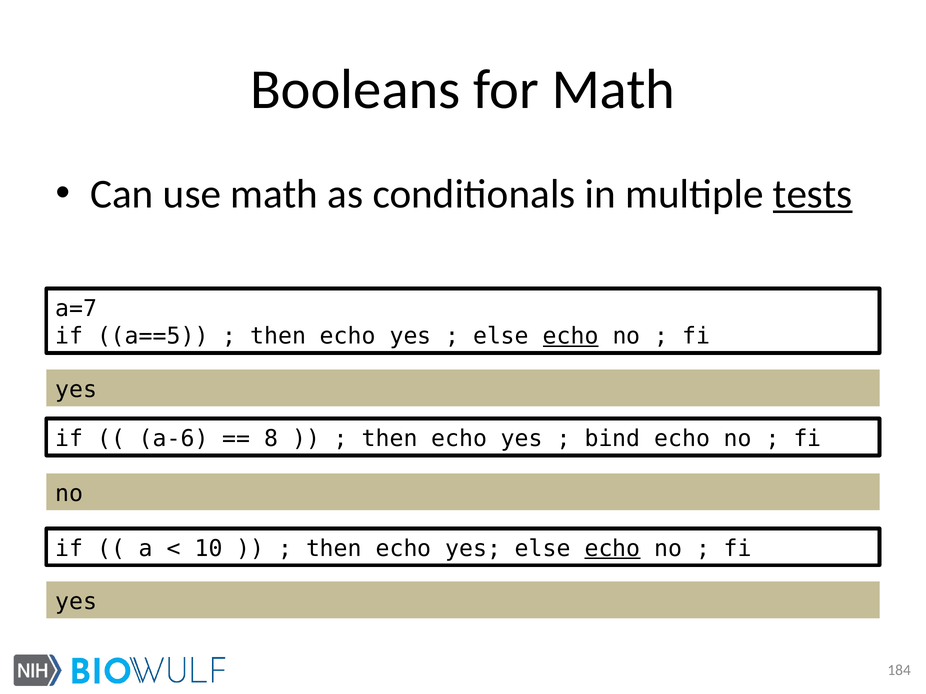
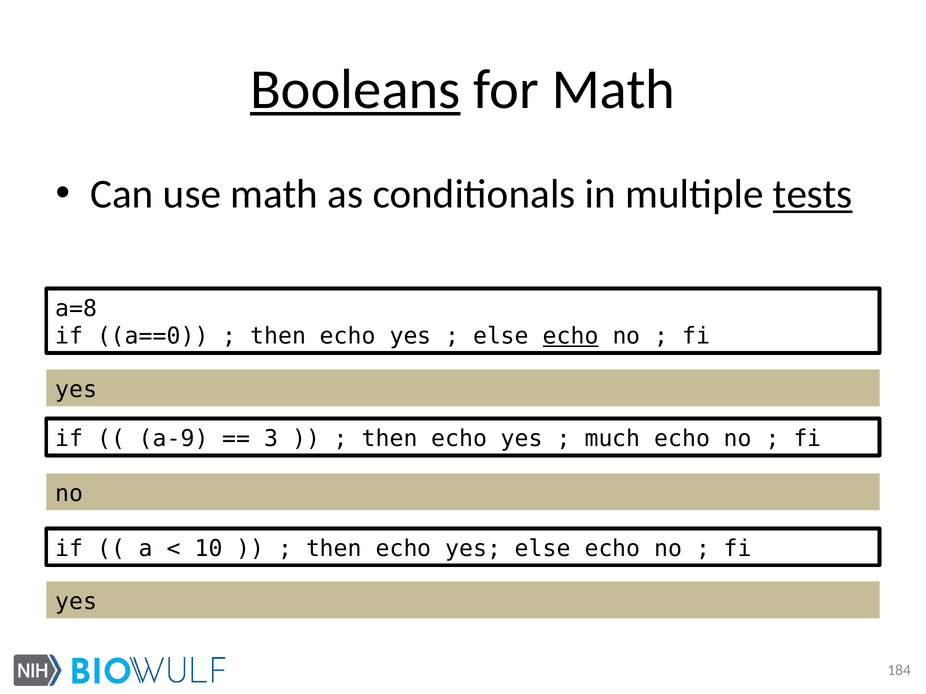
Booleans underline: none -> present
a=7: a=7 -> a=8
a==5: a==5 -> a==0
a-6: a-6 -> a-9
8: 8 -> 3
bind: bind -> much
echo at (612, 549) underline: present -> none
